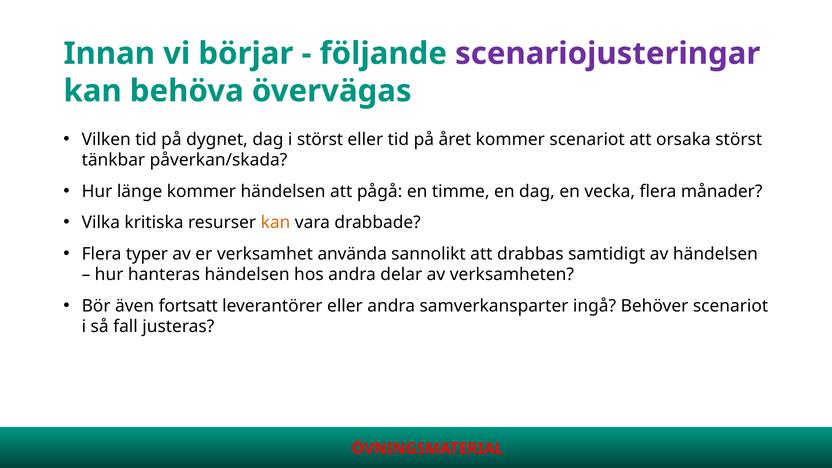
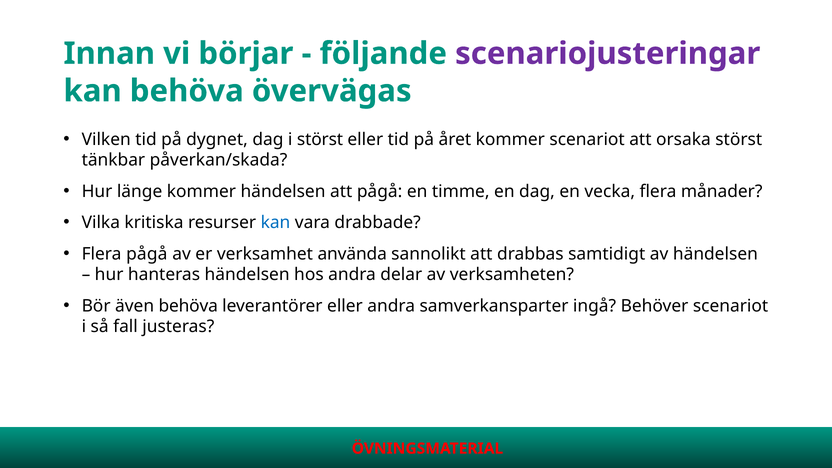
kan at (275, 223) colour: orange -> blue
Flera typer: typer -> pågå
även fortsatt: fortsatt -> behöva
